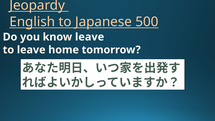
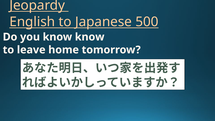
know leave: leave -> know
